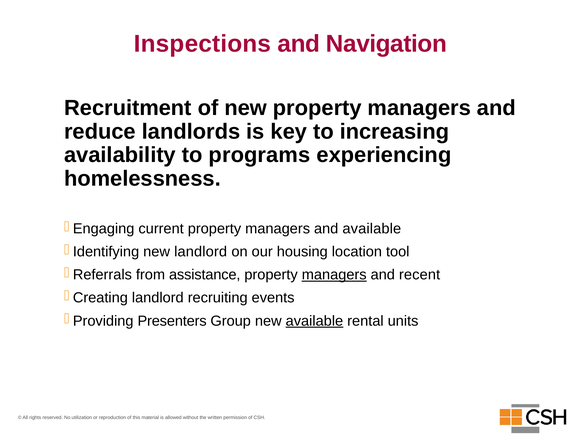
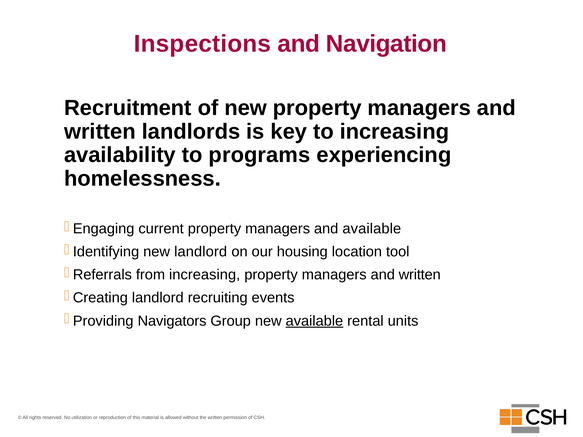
reduce at (100, 132): reduce -> written
from assistance: assistance -> increasing
managers at (334, 275) underline: present -> none
recent at (420, 275): recent -> written
Presenters: Presenters -> Navigators
